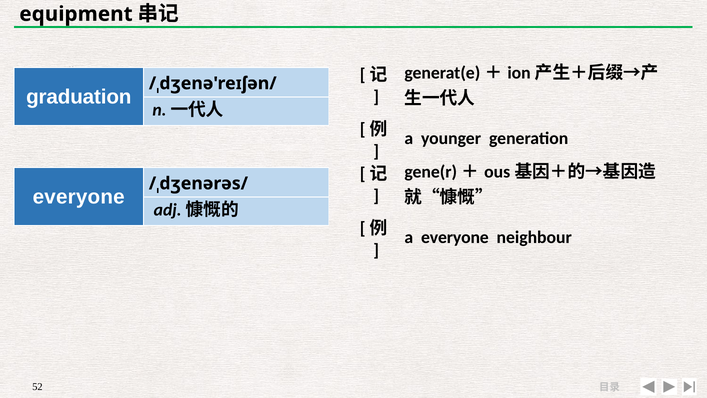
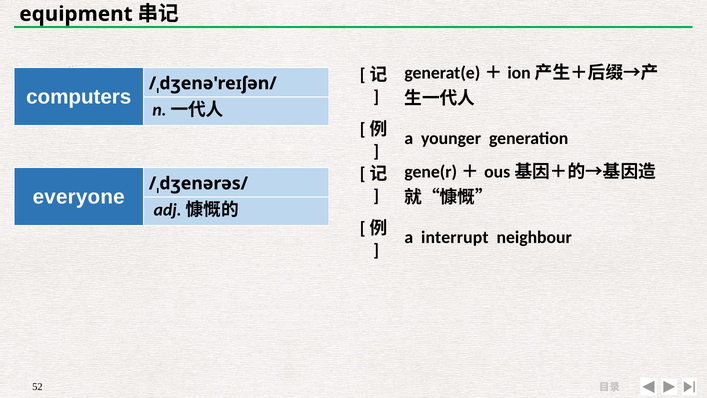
graduation: graduation -> computers
a everyone: everyone -> interrupt
